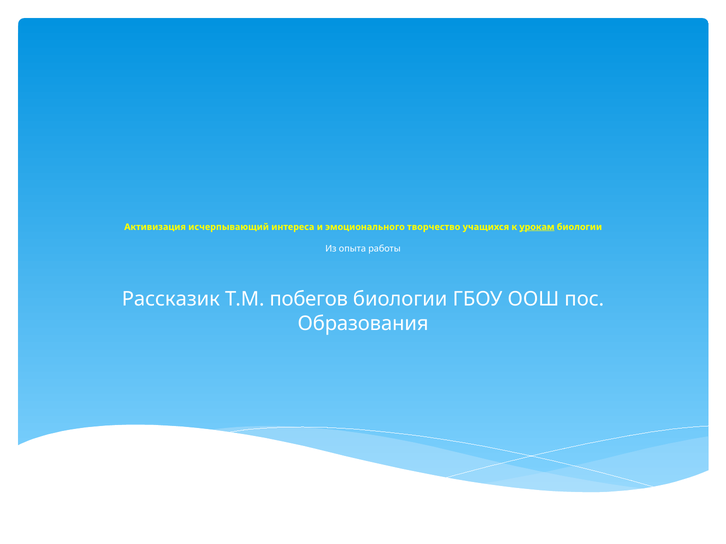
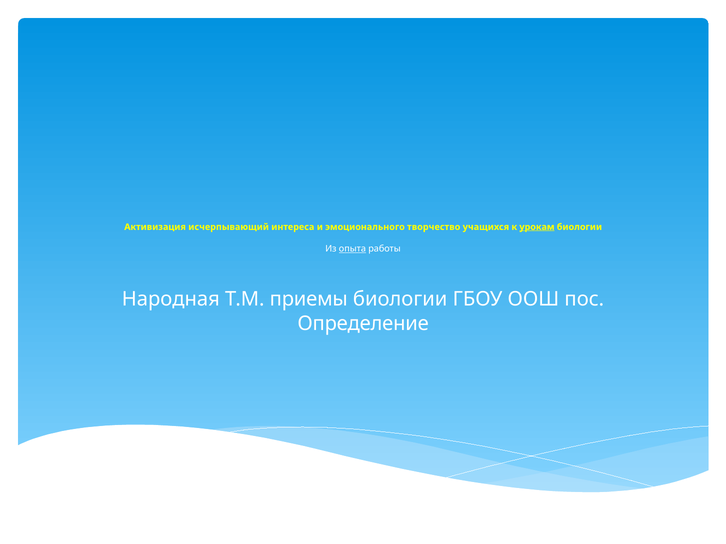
опыта underline: none -> present
Рассказик: Рассказик -> Народная
побегов: побегов -> приемы
Образования: Образования -> Определение
